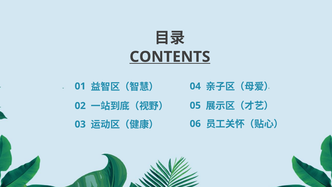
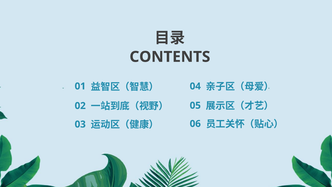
CONTENTS underline: present -> none
